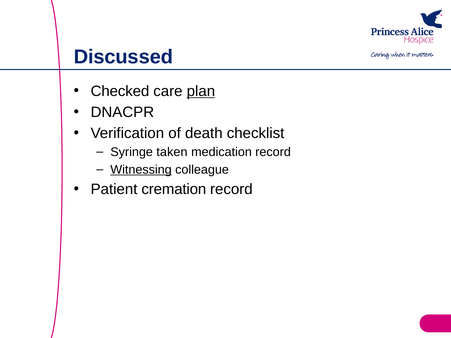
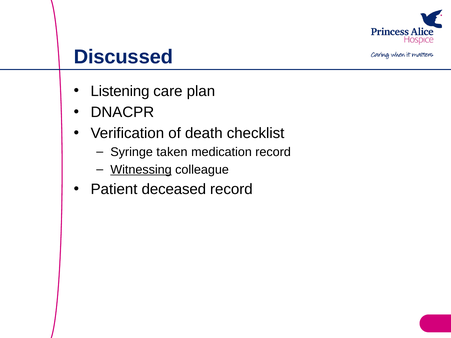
Checked: Checked -> Listening
plan underline: present -> none
cremation: cremation -> deceased
